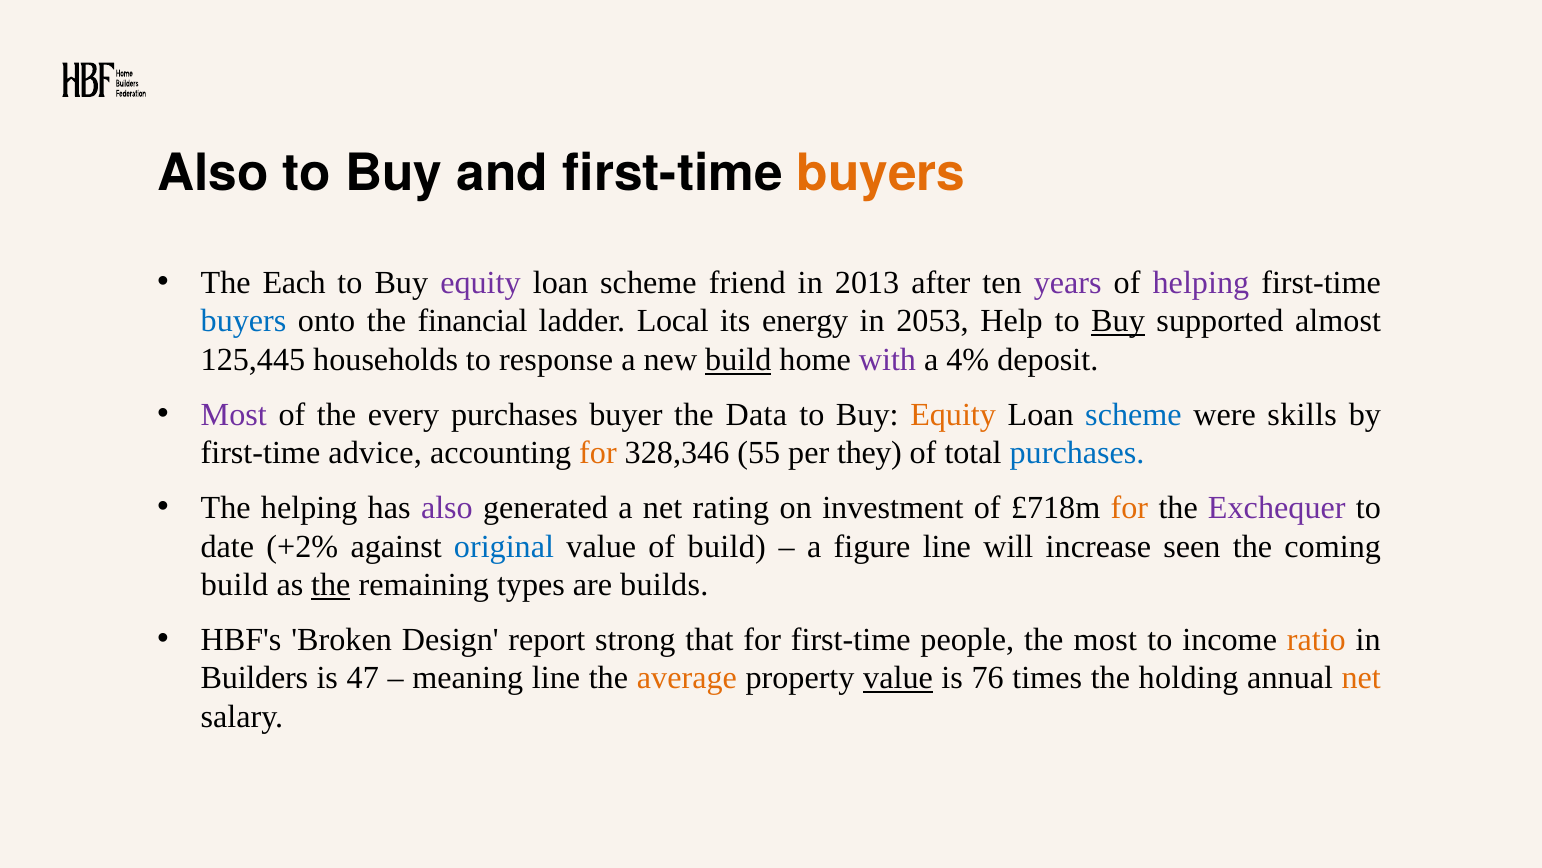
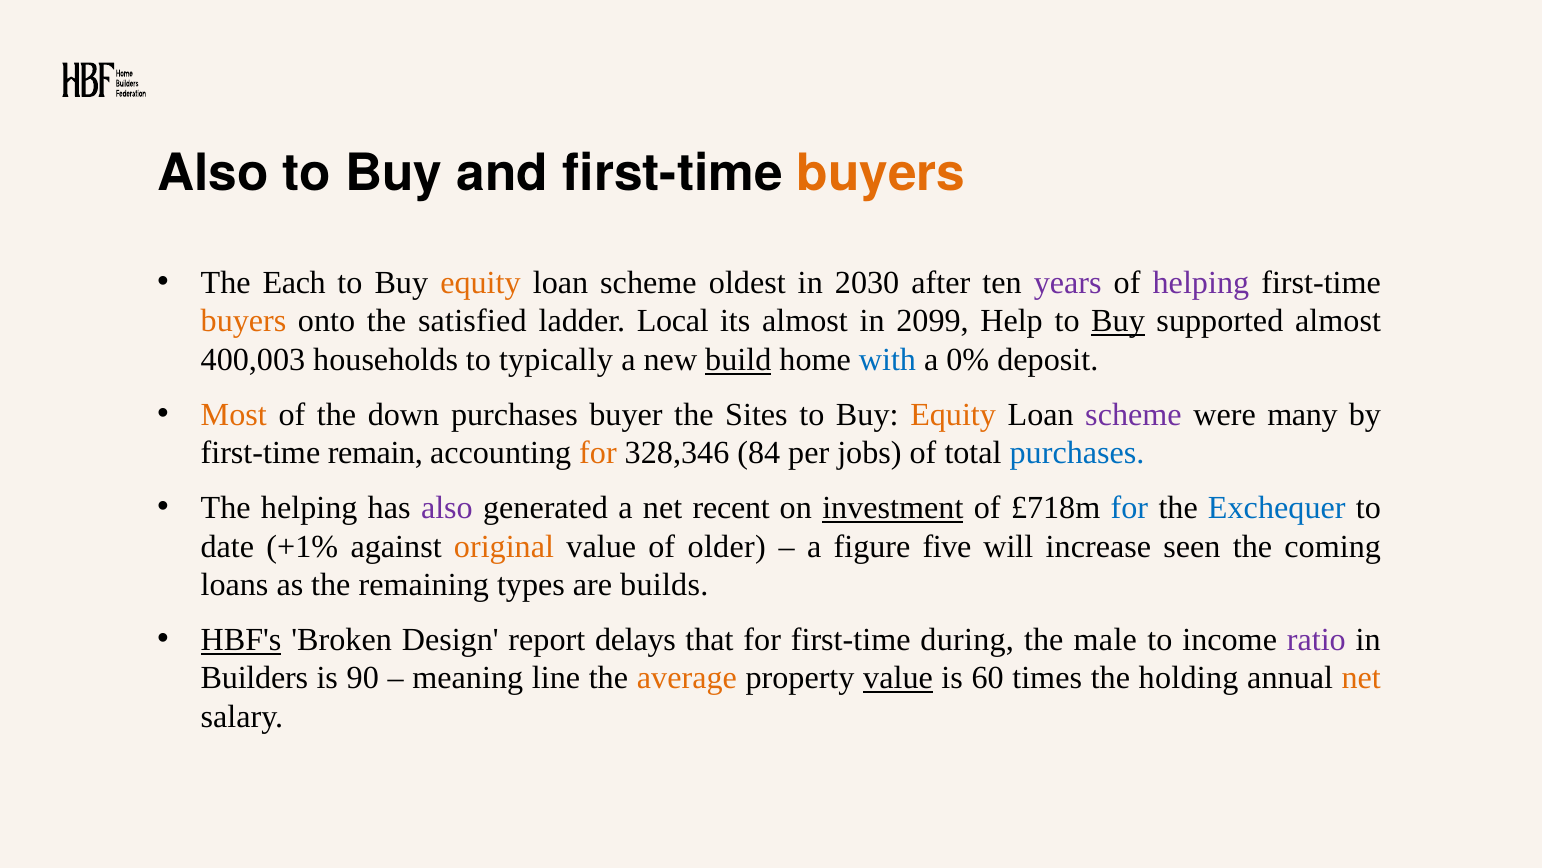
equity at (480, 283) colour: purple -> orange
friend: friend -> oldest
2013: 2013 -> 2030
buyers at (244, 321) colour: blue -> orange
financial: financial -> satisfied
its energy: energy -> almost
2053: 2053 -> 2099
125,445: 125,445 -> 400,003
response: response -> typically
with colour: purple -> blue
4%: 4% -> 0%
Most at (234, 414) colour: purple -> orange
every: every -> down
Data: Data -> Sites
scheme at (1133, 414) colour: blue -> purple
skills: skills -> many
advice: advice -> remain
55: 55 -> 84
they: they -> jobs
rating: rating -> recent
investment underline: none -> present
for at (1129, 507) colour: orange -> blue
Exchequer colour: purple -> blue
+2%: +2% -> +1%
original colour: blue -> orange
of build: build -> older
figure line: line -> five
build at (234, 585): build -> loans
the at (331, 585) underline: present -> none
HBF's underline: none -> present
strong: strong -> delays
people: people -> during
the most: most -> male
ratio colour: orange -> purple
47: 47 -> 90
76: 76 -> 60
